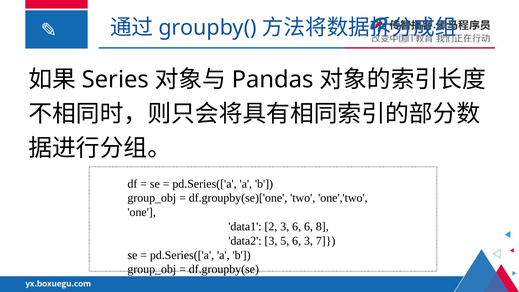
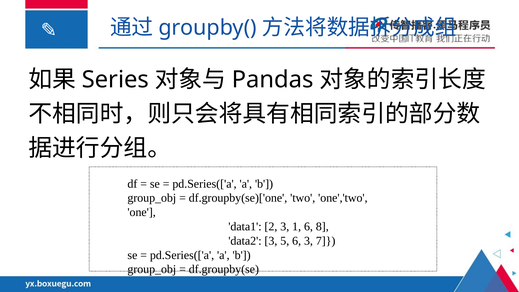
3 6: 6 -> 1
